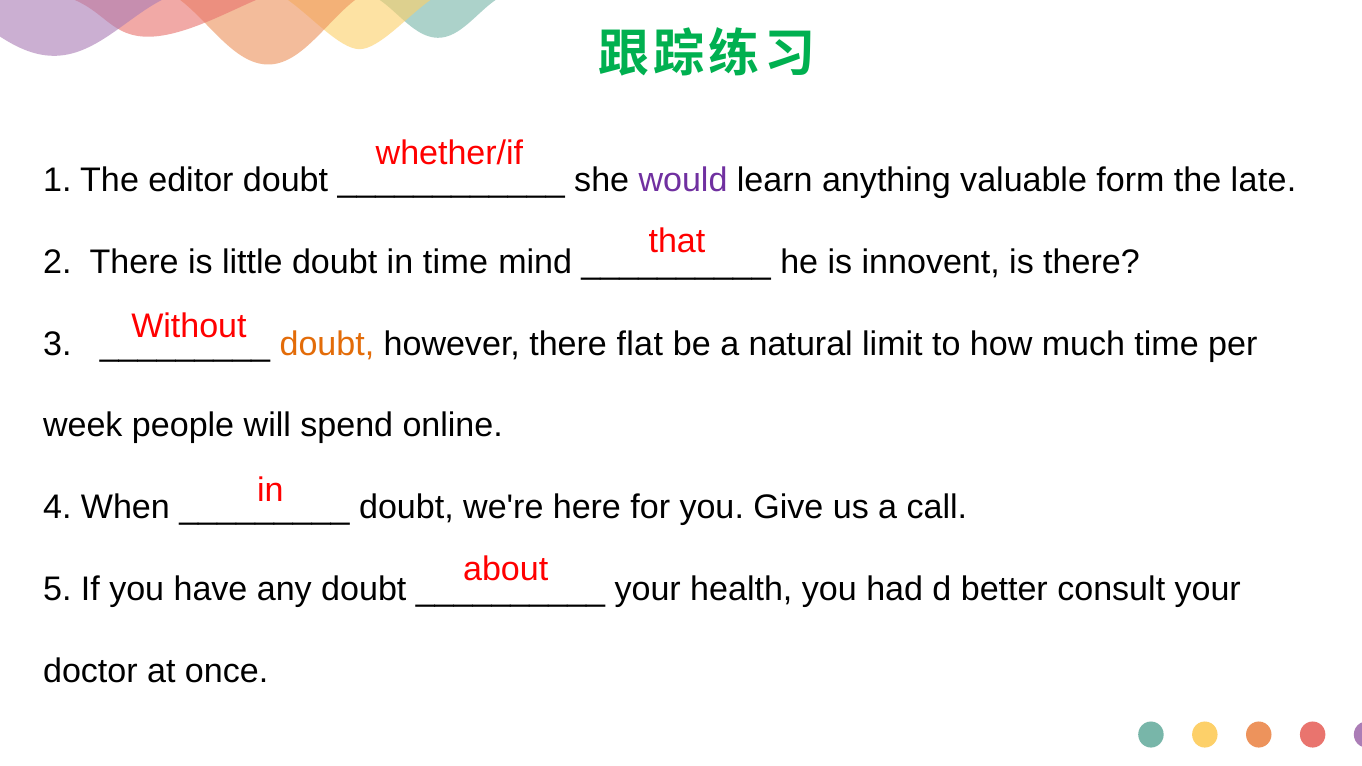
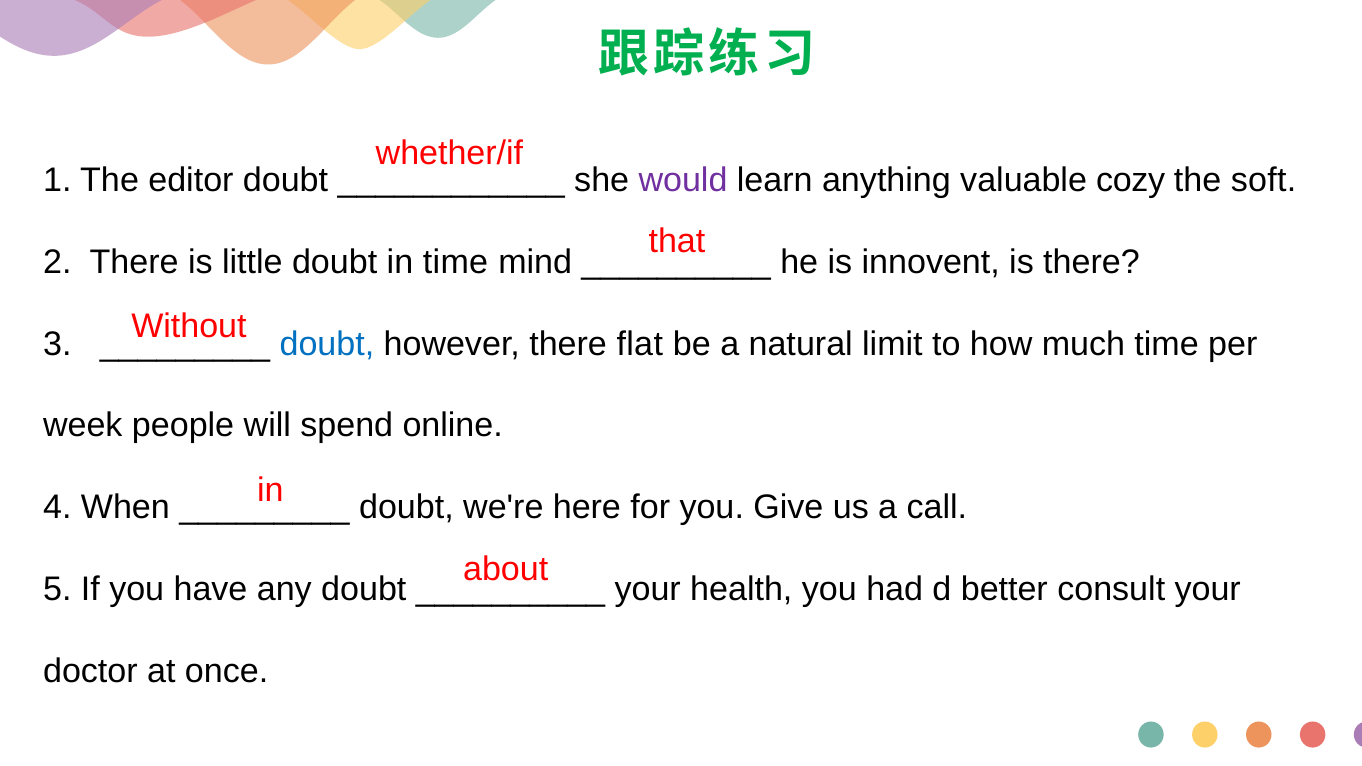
form: form -> cozy
late: late -> soft
doubt at (327, 344) colour: orange -> blue
